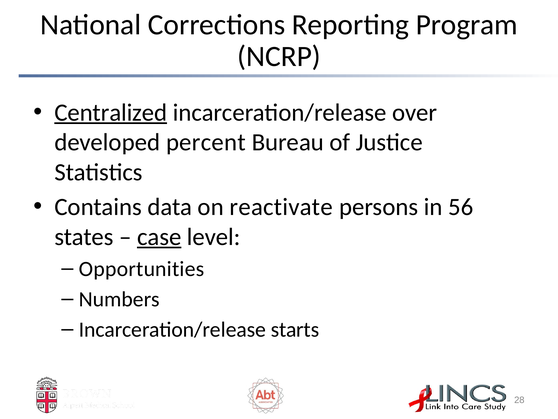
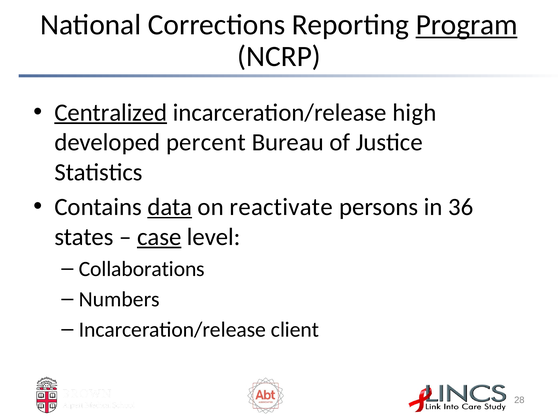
Program underline: none -> present
over: over -> high
data underline: none -> present
56: 56 -> 36
Opportunities: Opportunities -> Collaborations
starts: starts -> client
